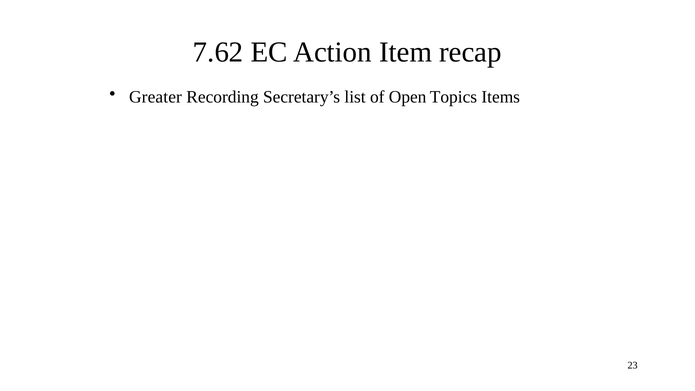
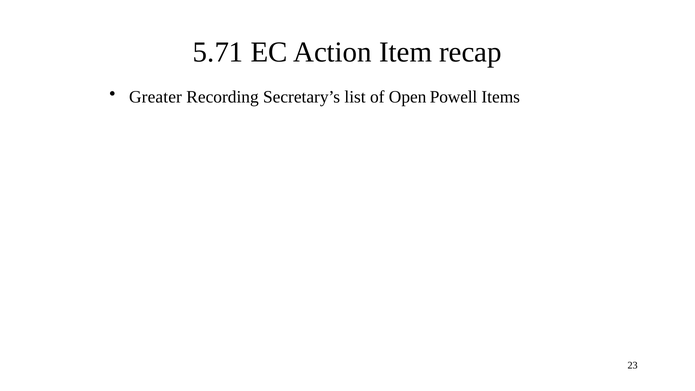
7.62: 7.62 -> 5.71
Topics: Topics -> Powell
